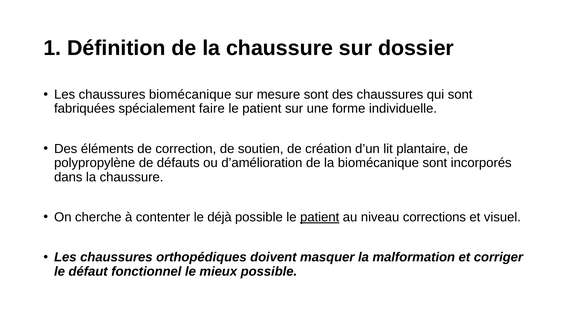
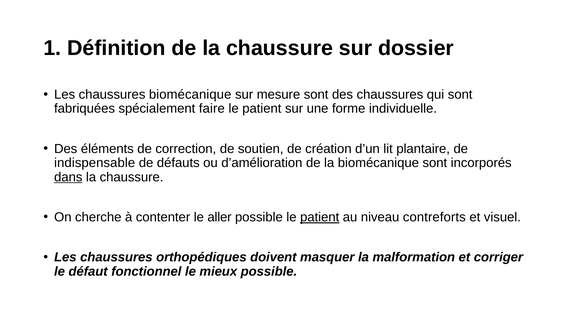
polypropylène: polypropylène -> indispensable
dans underline: none -> present
déjà: déjà -> aller
corrections: corrections -> contreforts
